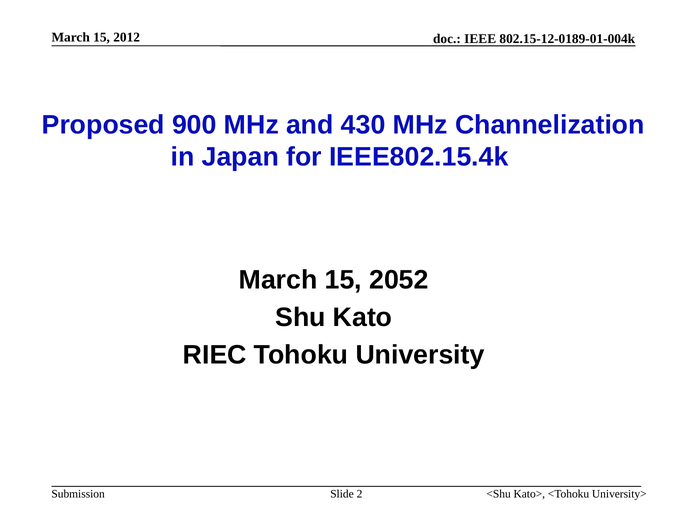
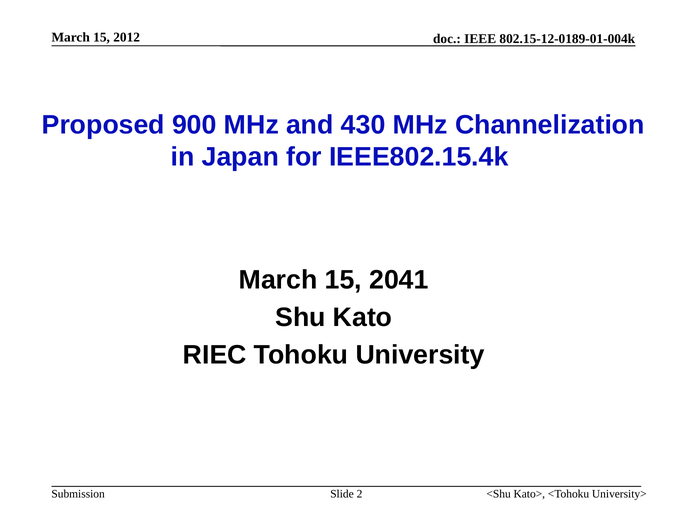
2052: 2052 -> 2041
